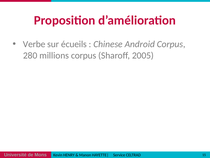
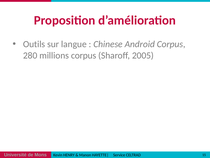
Verbe: Verbe -> Outils
écueils: écueils -> langue
